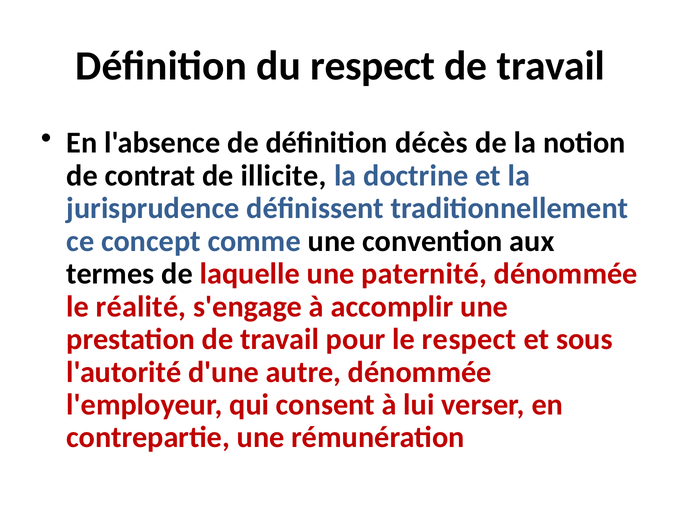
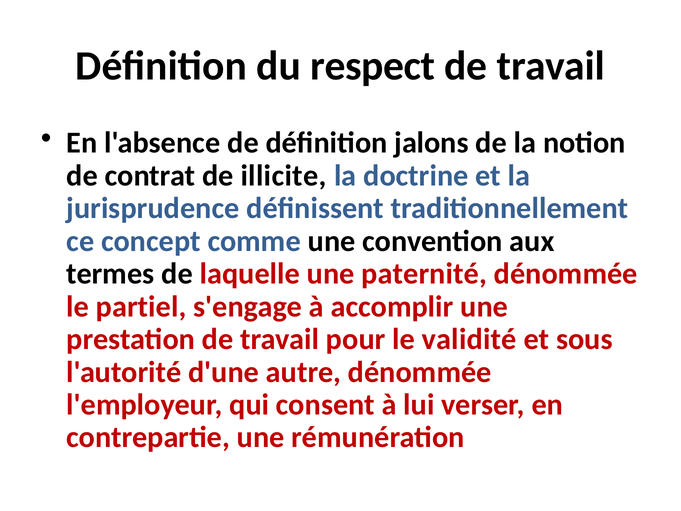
décès: décès -> jalons
réalité: réalité -> partiel
le respect: respect -> validité
